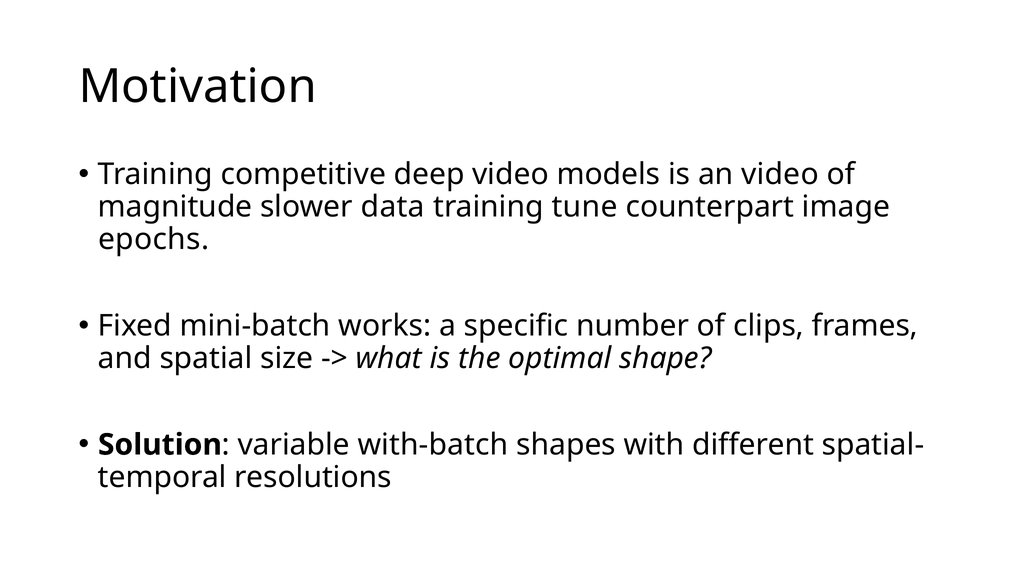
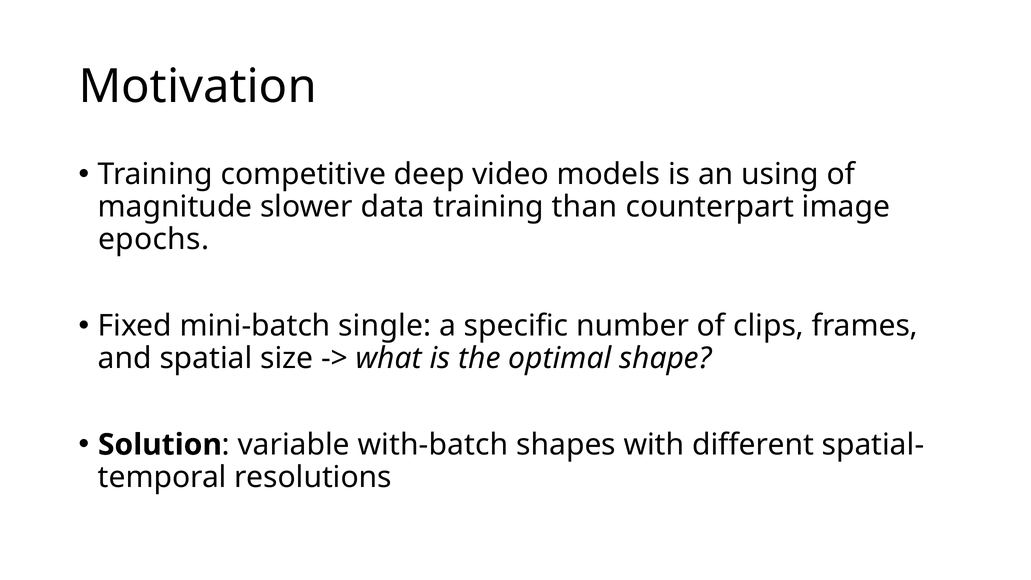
an video: video -> using
tune: tune -> than
works: works -> single
